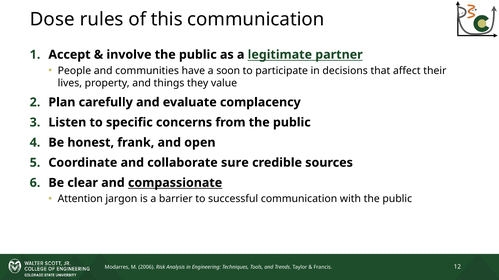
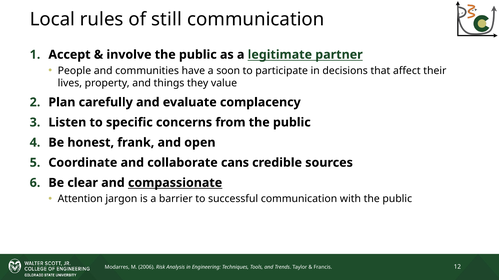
Dose: Dose -> Local
this: this -> still
sure: sure -> cans
